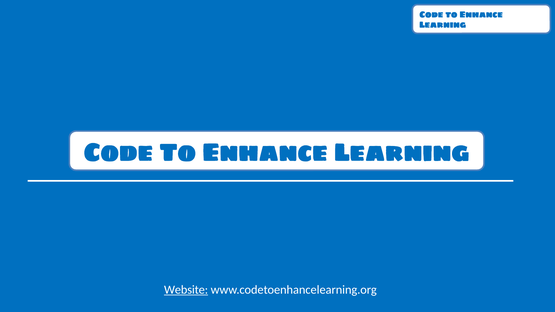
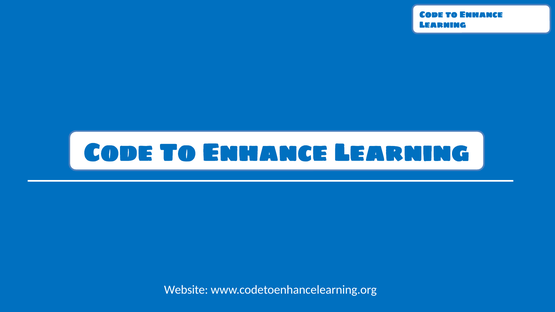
Website underline: present -> none
